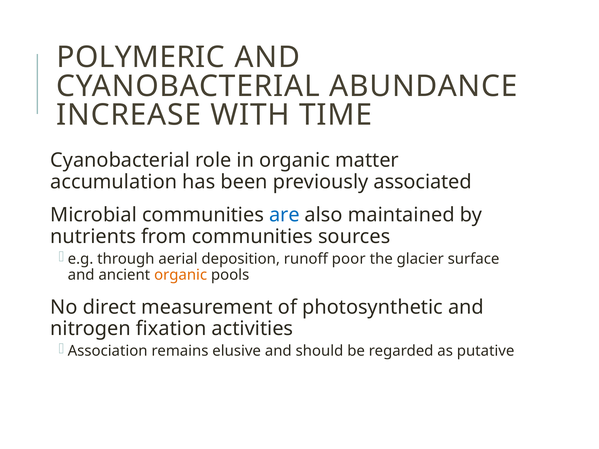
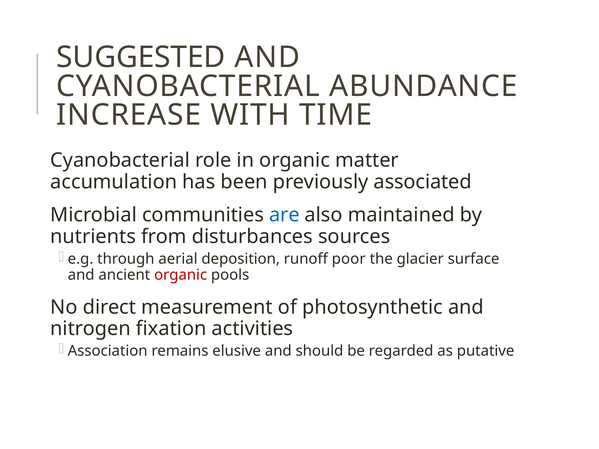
POLYMERIC: POLYMERIC -> SUGGESTED
from communities: communities -> disturbances
organic at (181, 275) colour: orange -> red
